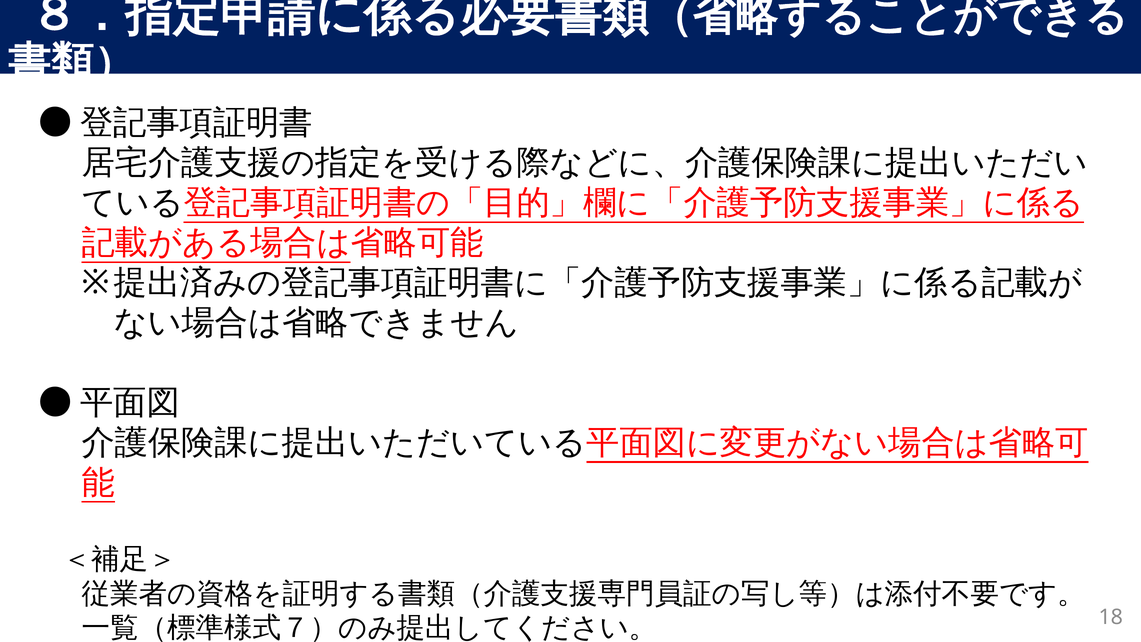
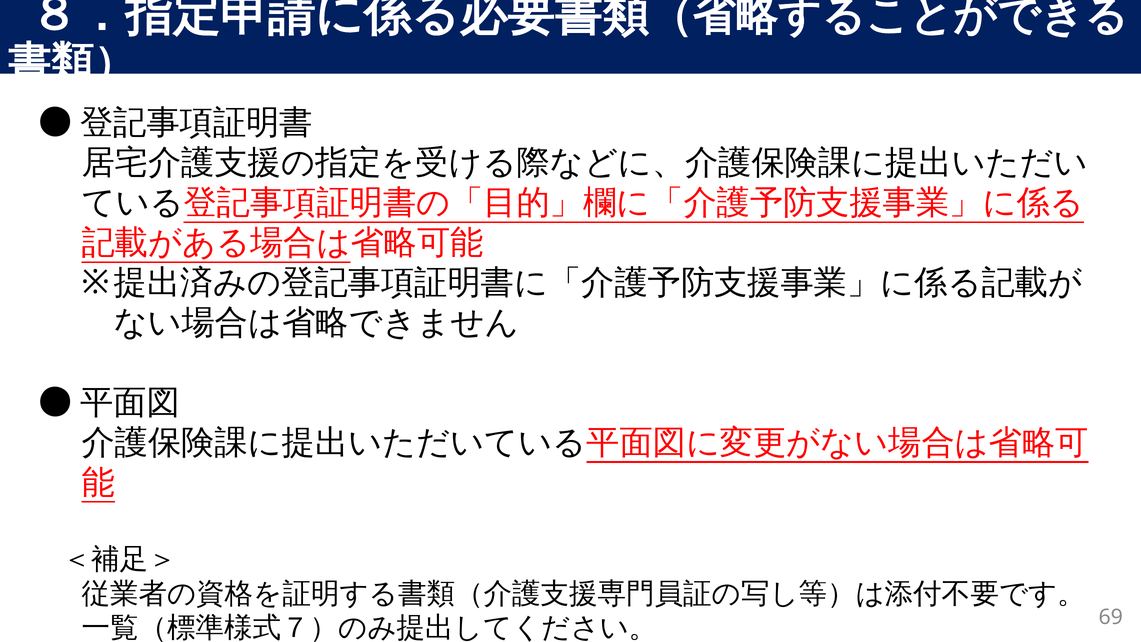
18: 18 -> 69
